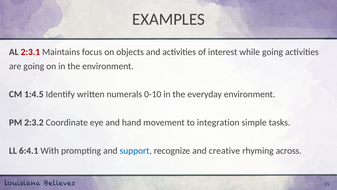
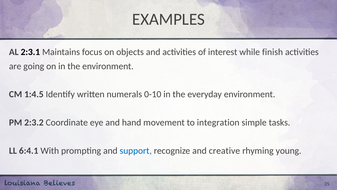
2:3.1 colour: red -> black
while going: going -> finish
across: across -> young
